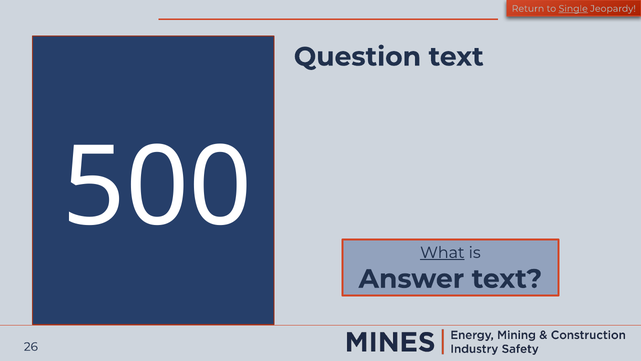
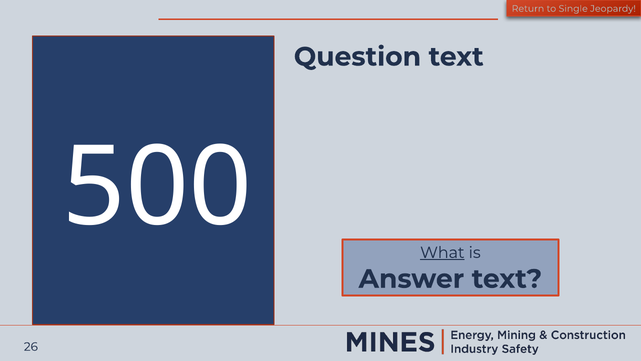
Single underline: present -> none
